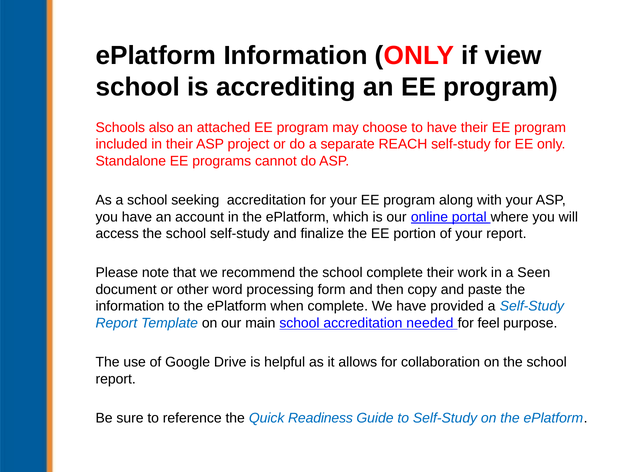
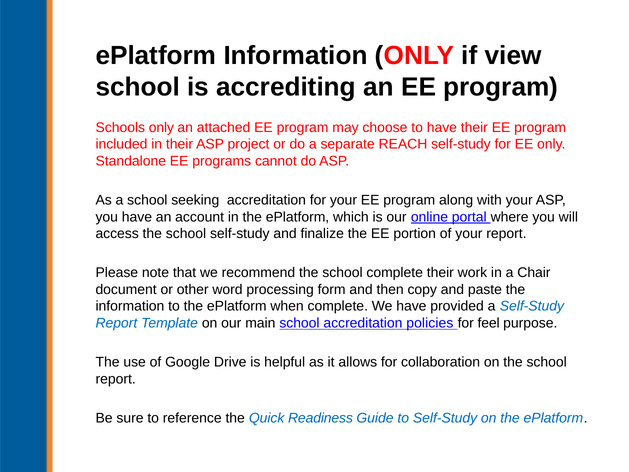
Schools also: also -> only
Seen: Seen -> Chair
needed: needed -> policies
